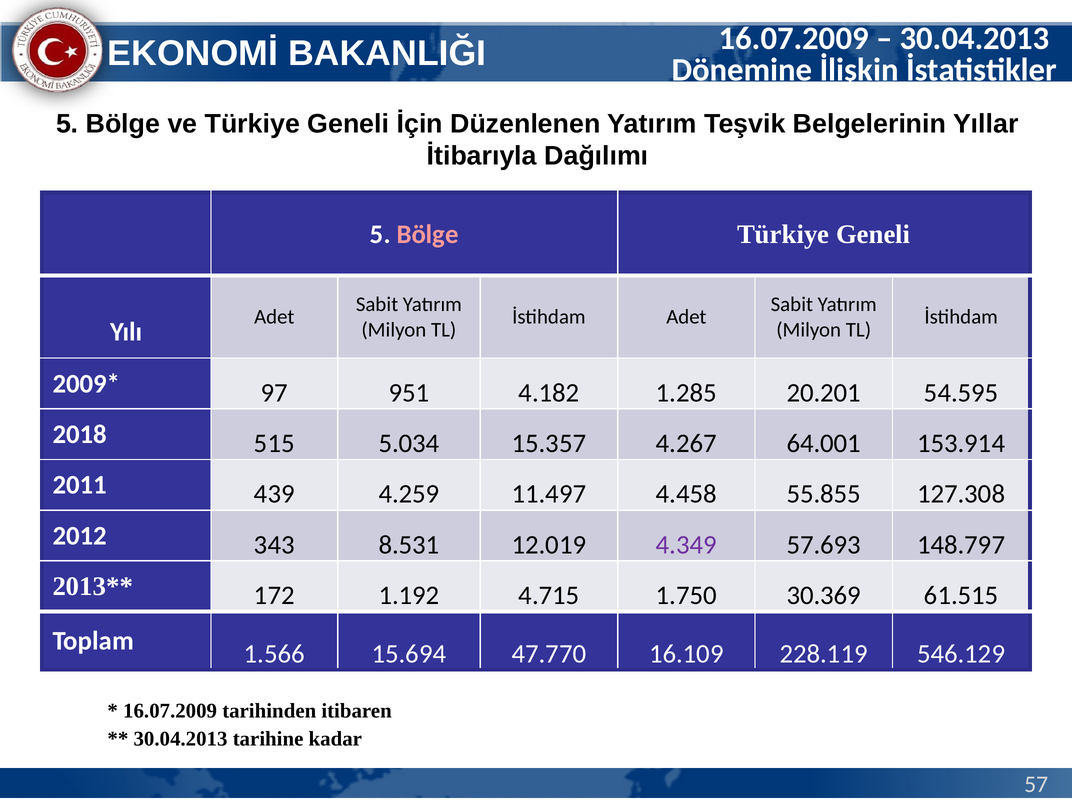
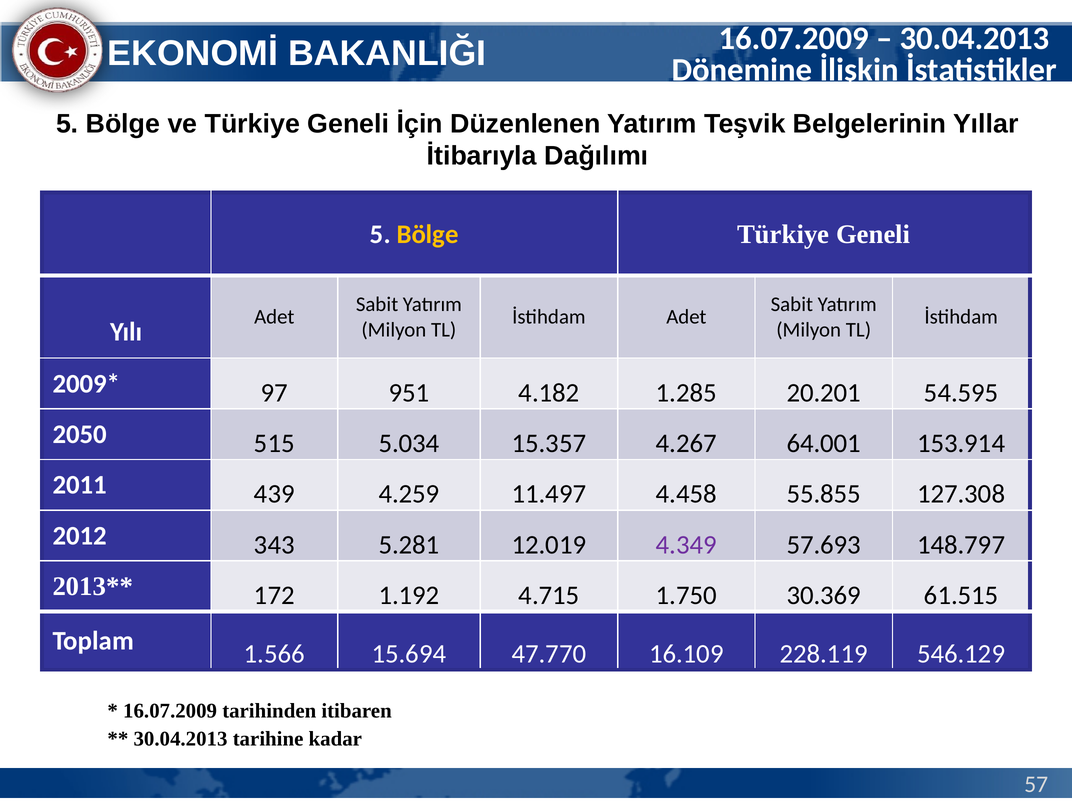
Bölge at (428, 234) colour: pink -> yellow
2018: 2018 -> 2050
8.531: 8.531 -> 5.281
